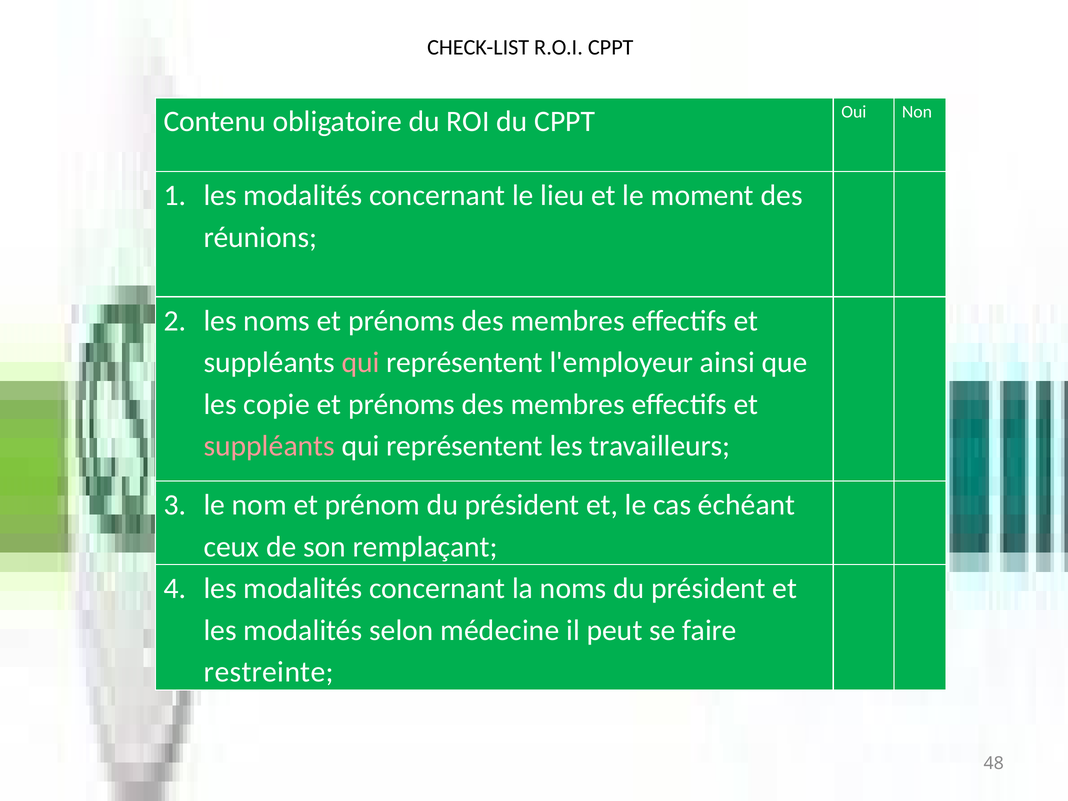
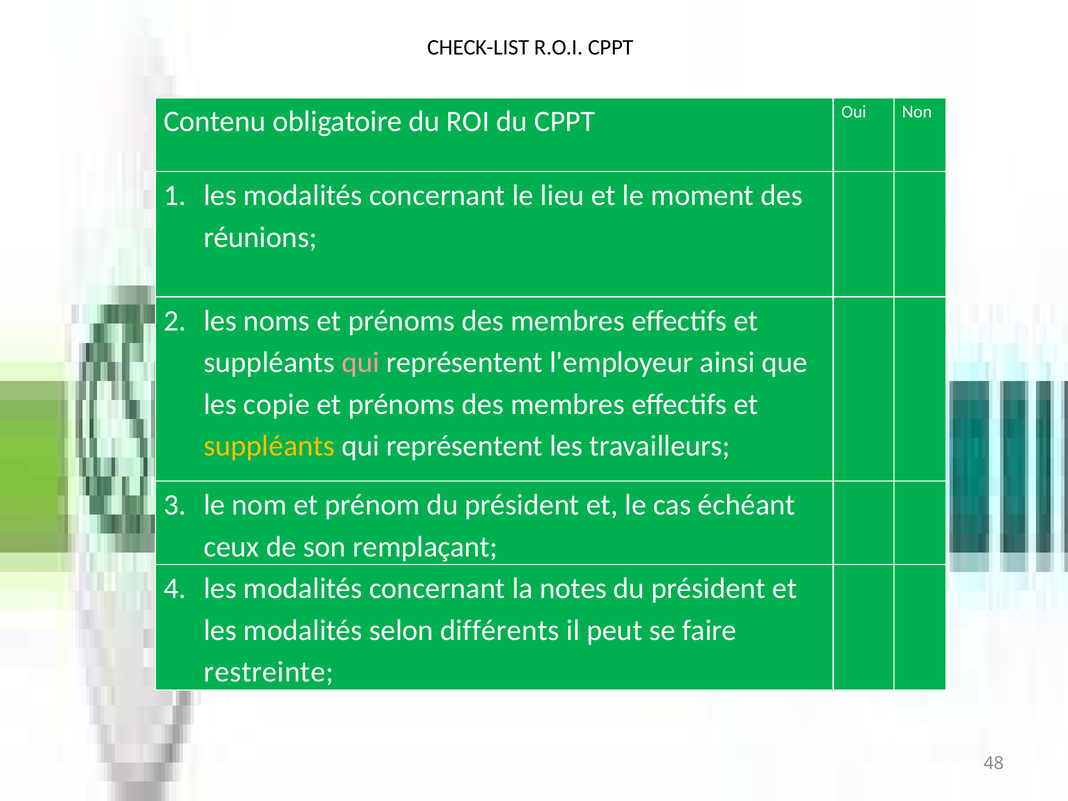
suppléants at (269, 446) colour: pink -> yellow
la noms: noms -> notes
médecine: médecine -> différents
